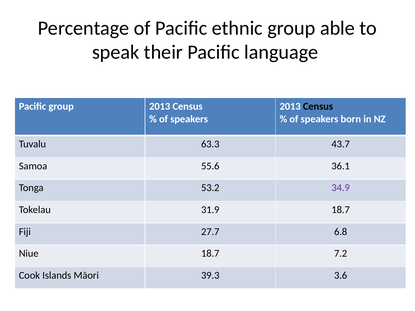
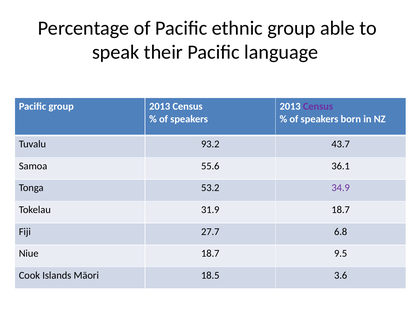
Census at (318, 106) colour: black -> purple
63.3: 63.3 -> 93.2
7.2: 7.2 -> 9.5
39.3: 39.3 -> 18.5
